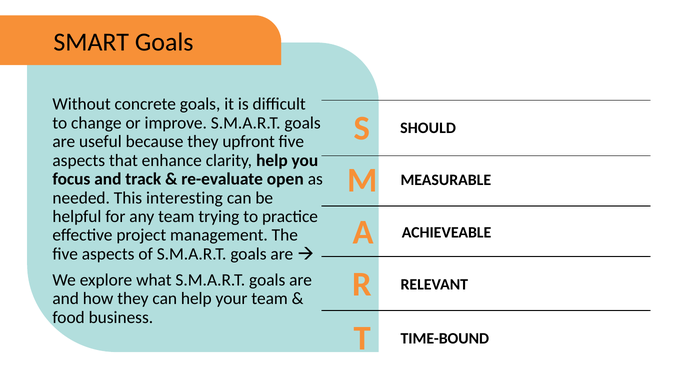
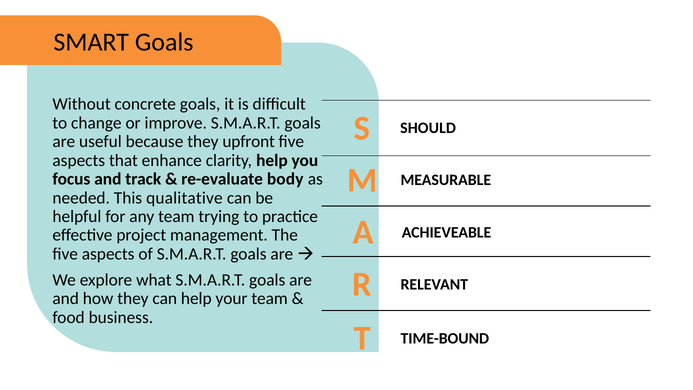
open: open -> body
interesting: interesting -> qualitative
